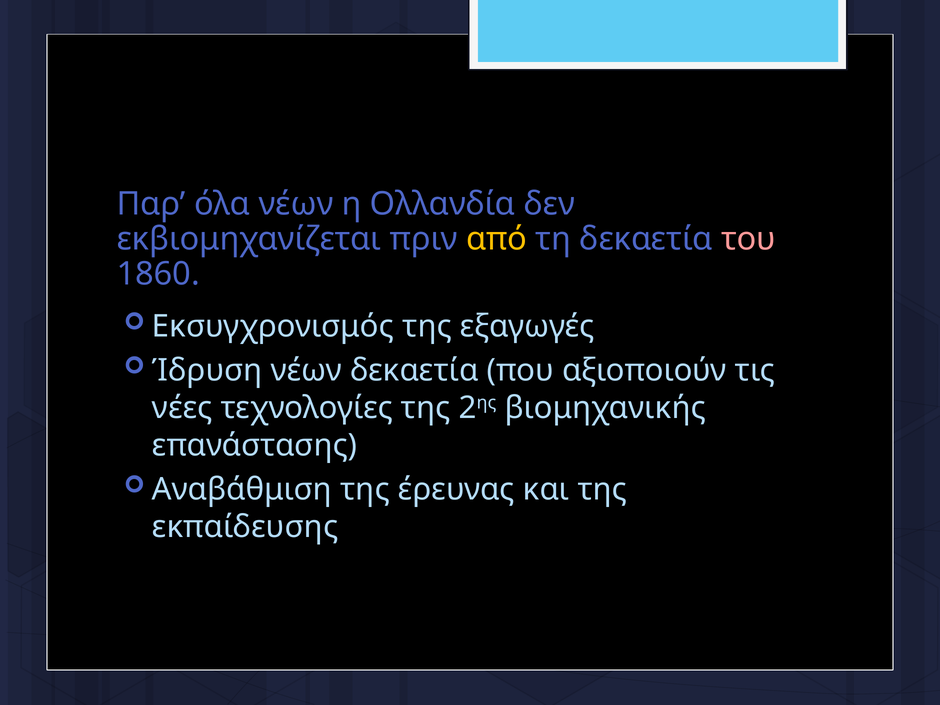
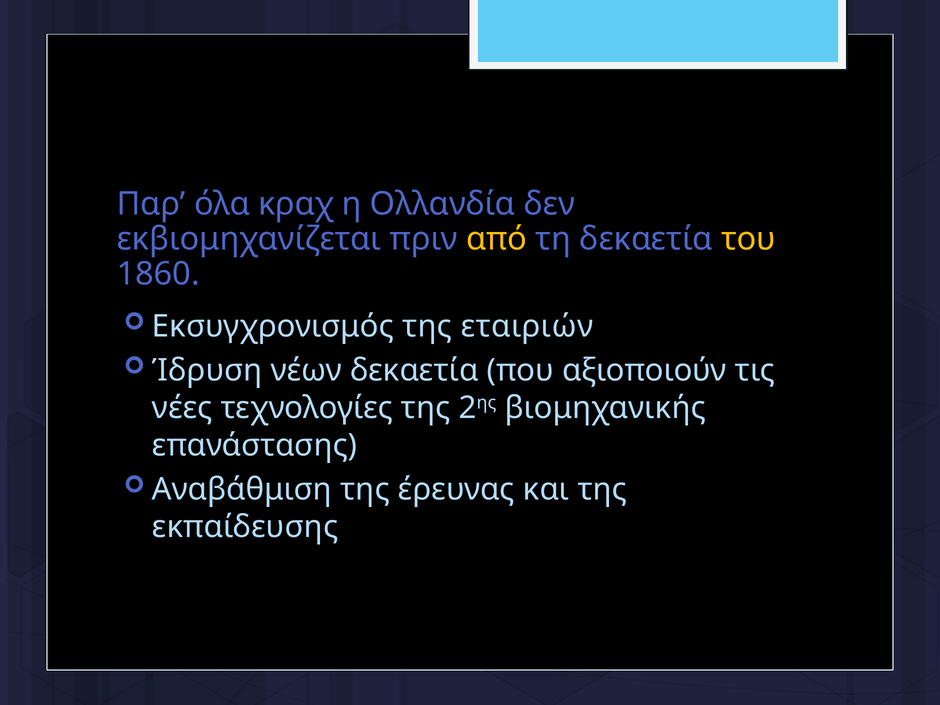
όλα νέων: νέων -> κραχ
του colour: pink -> yellow
εξαγωγές: εξαγωγές -> εταιριών
